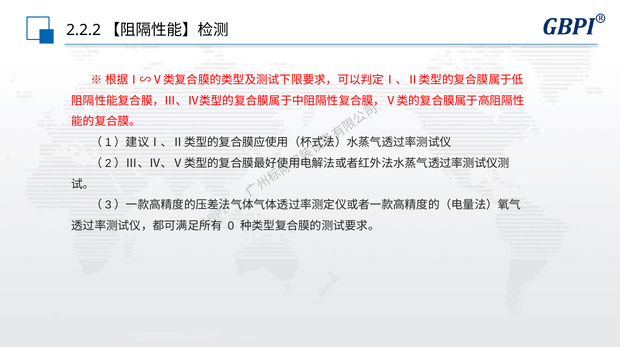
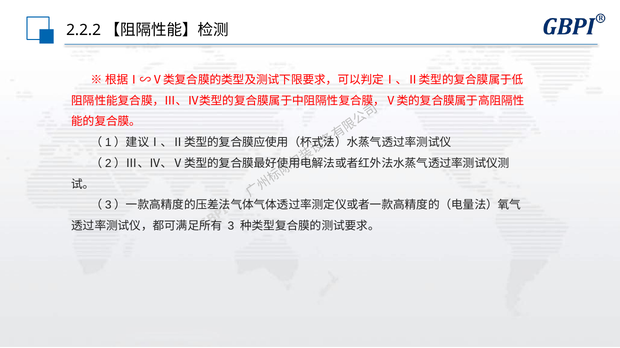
0: 0 -> 3
